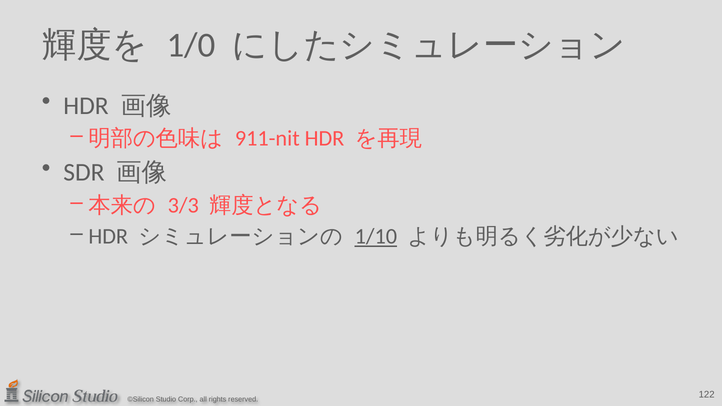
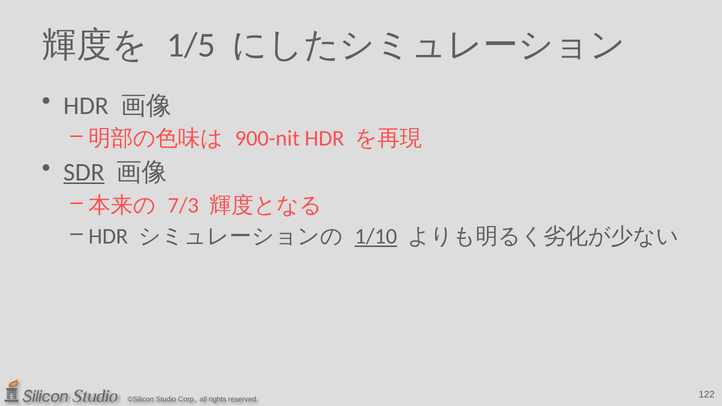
1/0: 1/0 -> 1/5
911-nit: 911-nit -> 900-nit
SDR underline: none -> present
3/3: 3/3 -> 7/3
